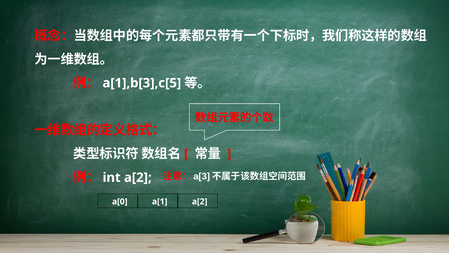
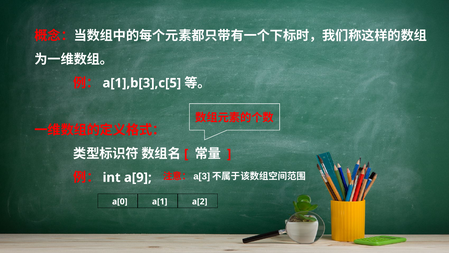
a[2 at (138, 177): a[2 -> a[9
